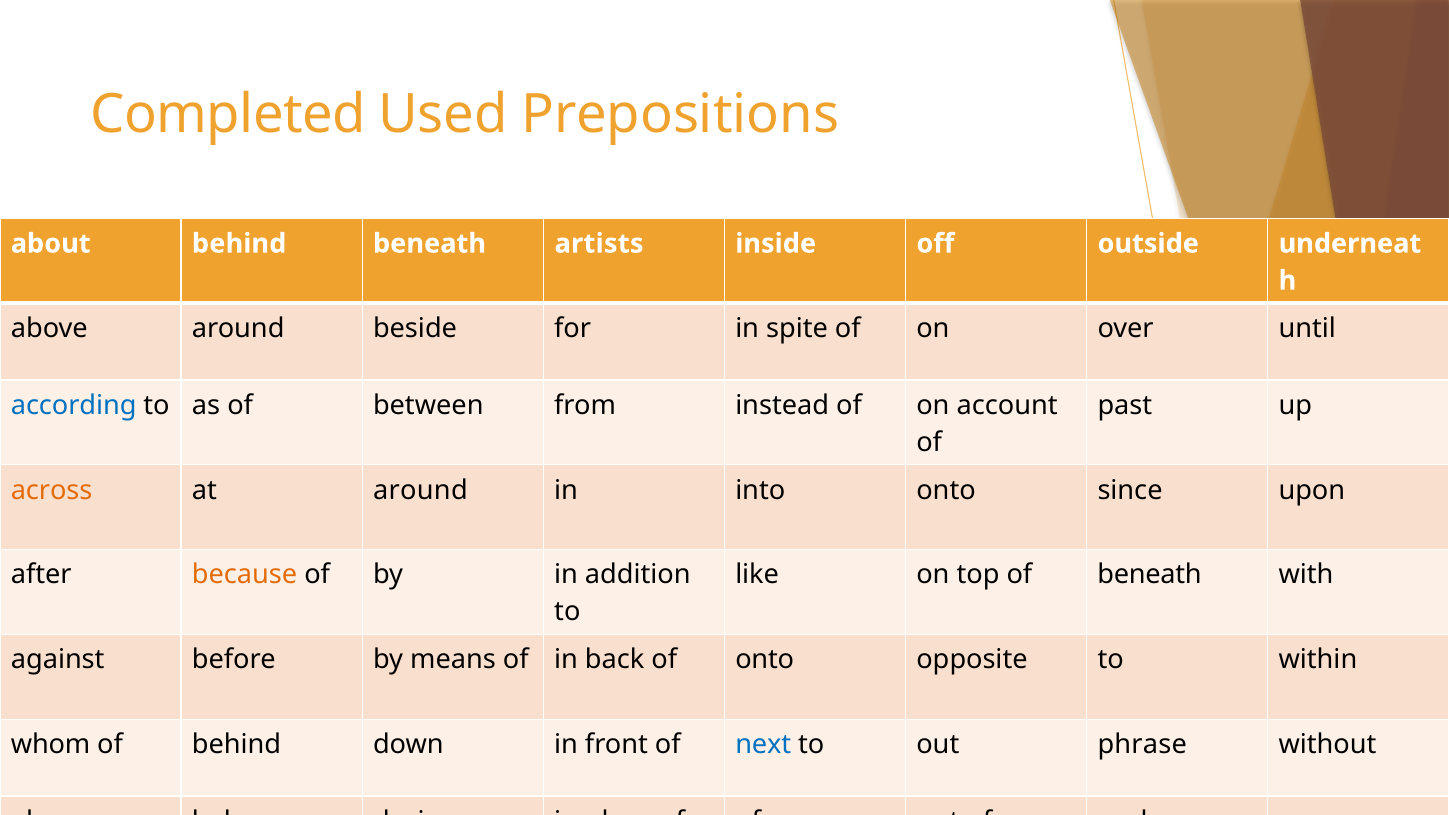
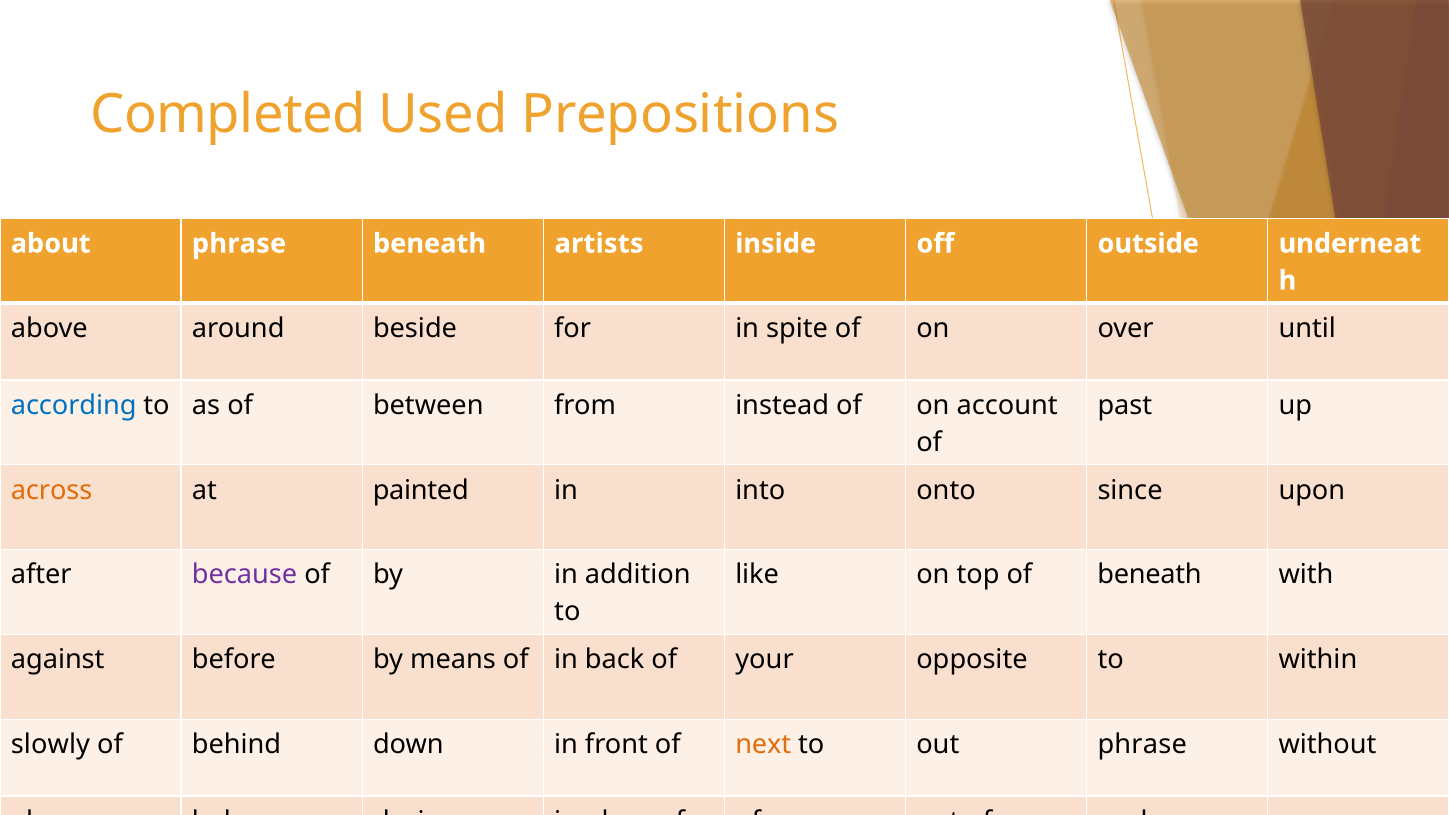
about behind: behind -> phrase
at around: around -> painted
because colour: orange -> purple
of onto: onto -> your
whom: whom -> slowly
next colour: blue -> orange
